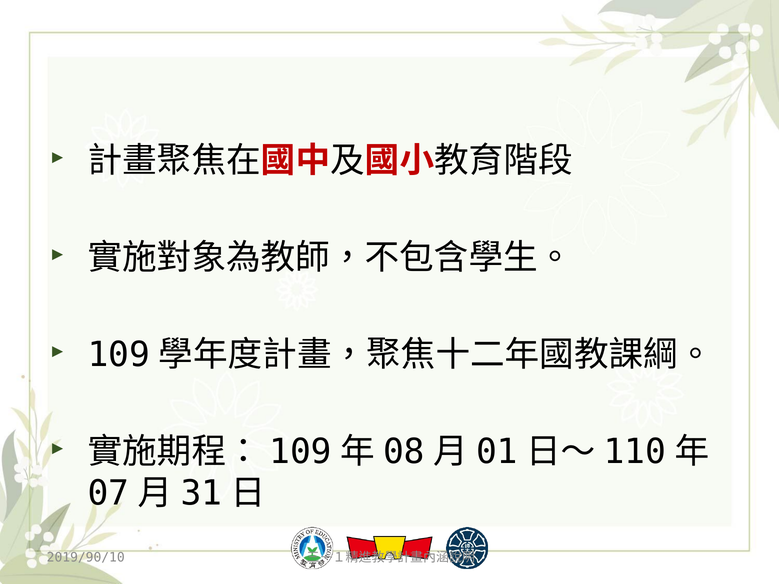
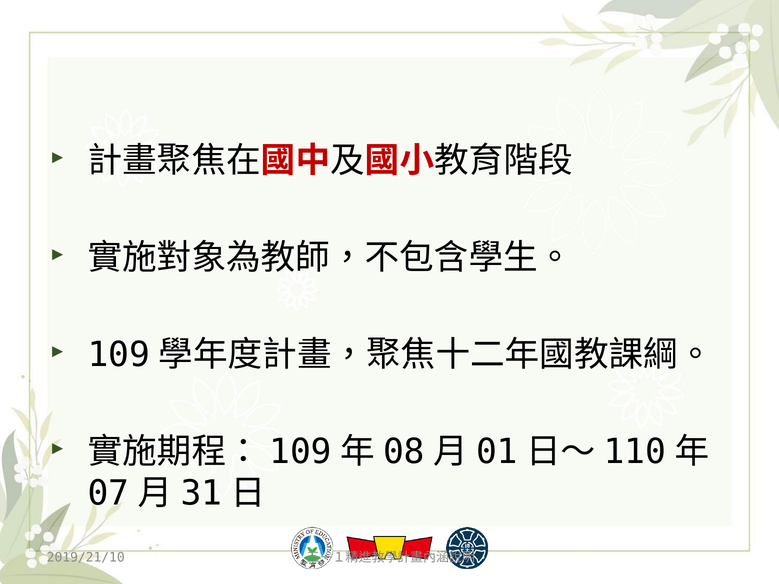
2019/90/10: 2019/90/10 -> 2019/21/10
